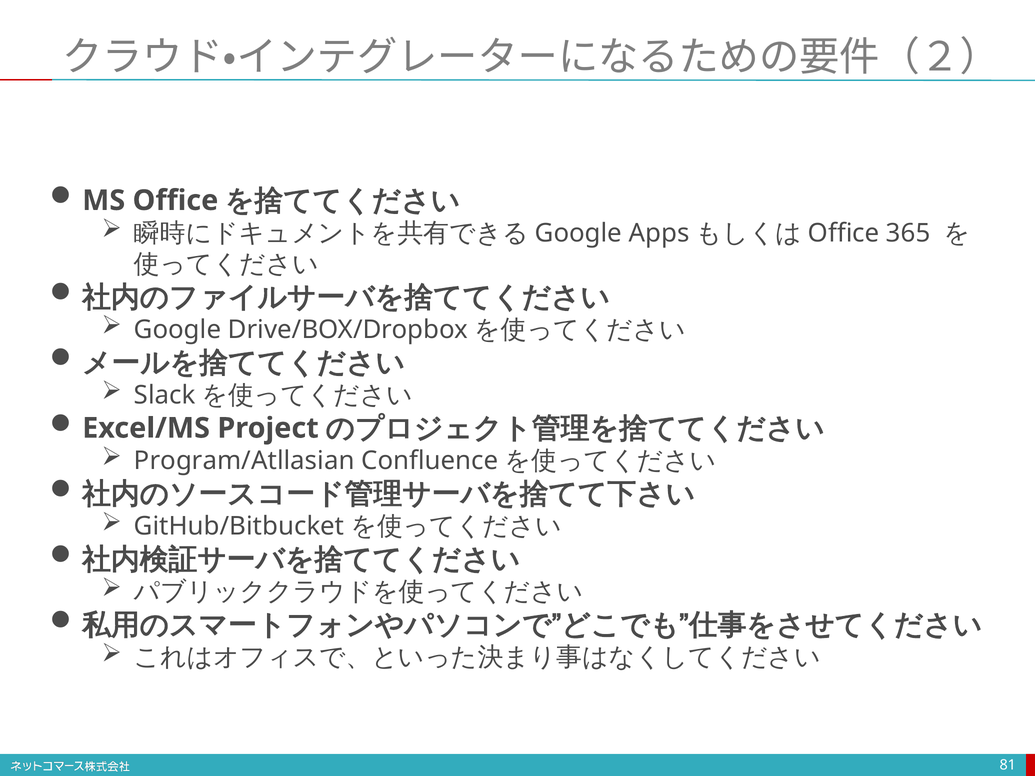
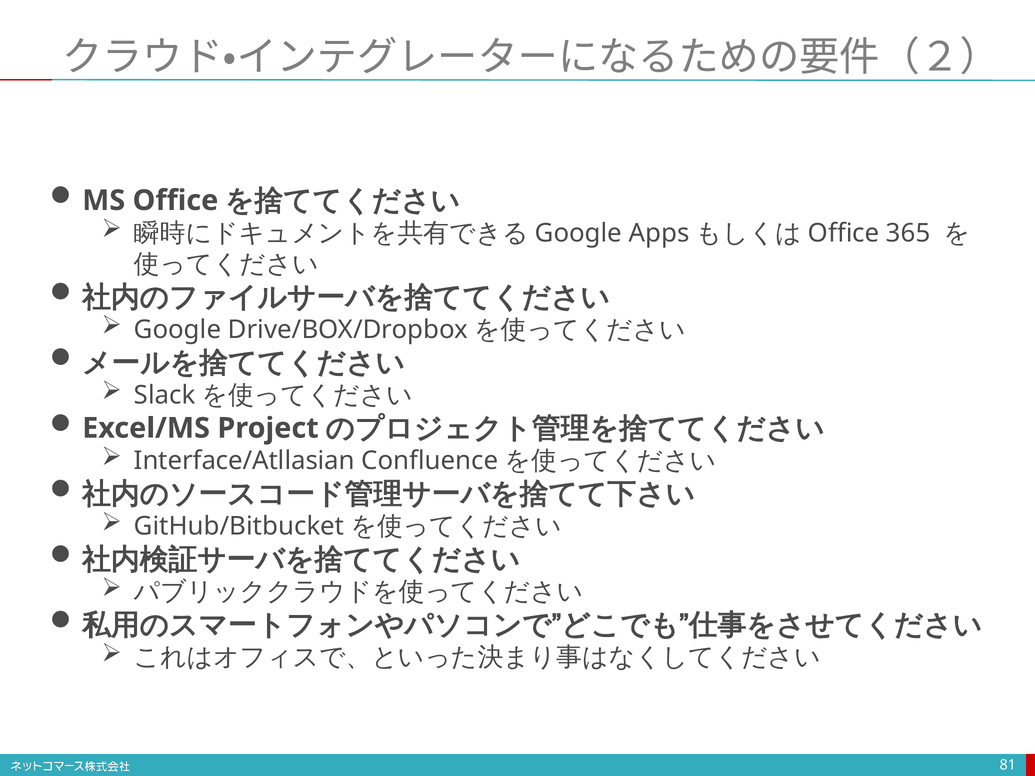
Program/Atllasian: Program/Atllasian -> Interface/Atllasian
